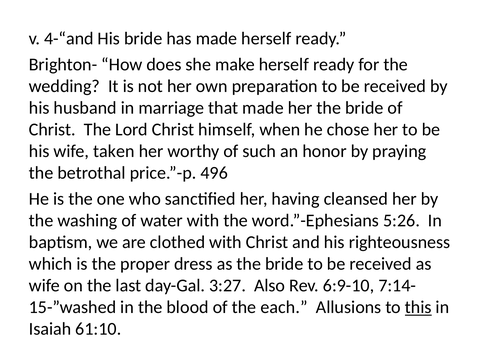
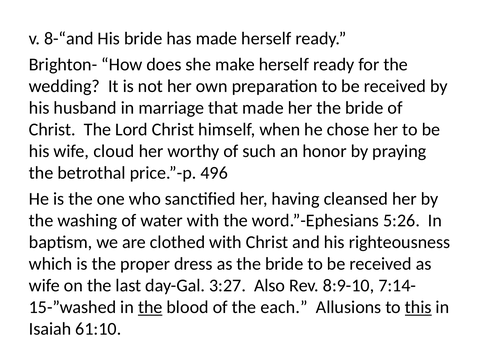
4-“and: 4-“and -> 8-“and
taken: taken -> cloud
6:9-10: 6:9-10 -> 8:9-10
the at (150, 307) underline: none -> present
